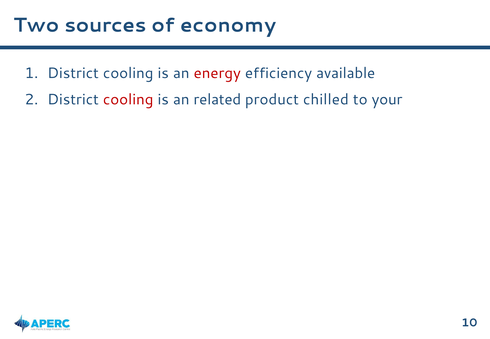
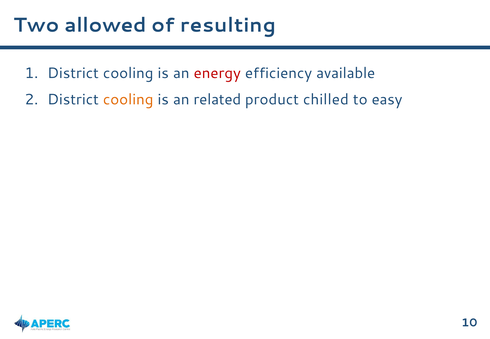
sources: sources -> allowed
economy: economy -> resulting
cooling at (128, 100) colour: red -> orange
your: your -> easy
